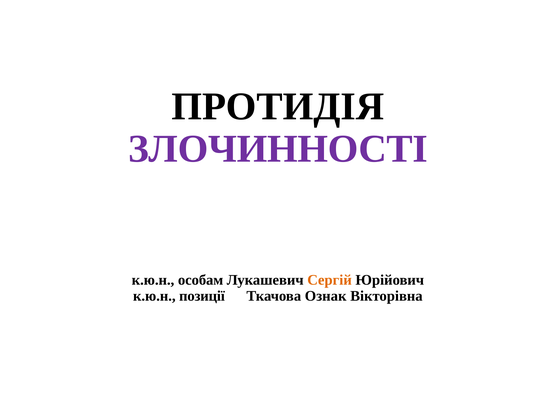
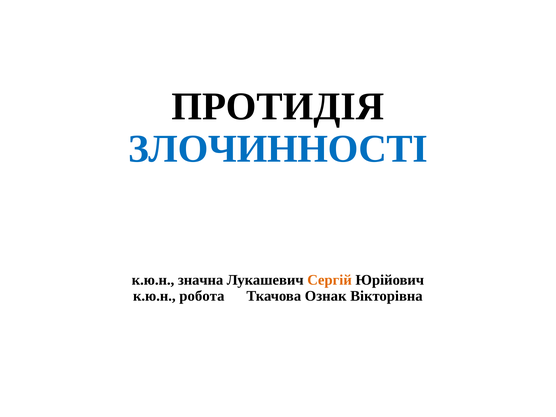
ЗЛОЧИННОСТІ colour: purple -> blue
особам: особам -> значна
позиції: позиції -> робота
